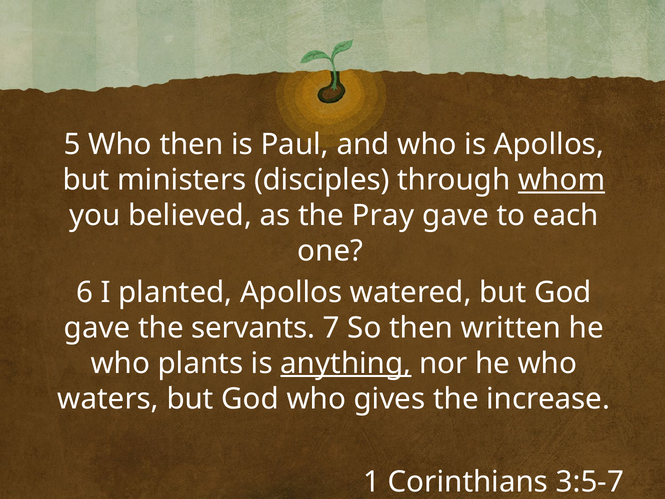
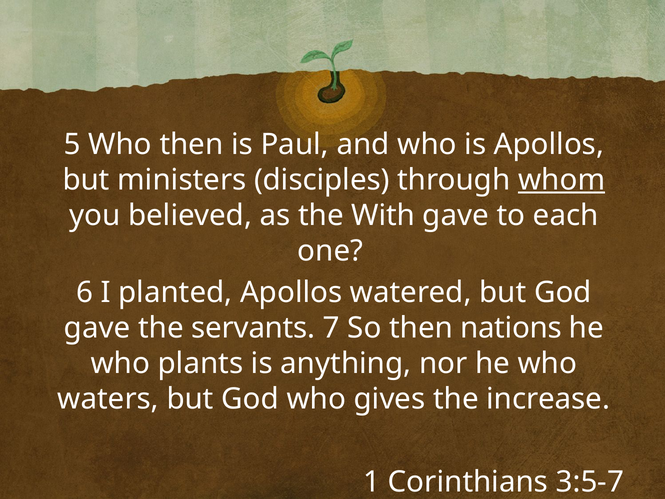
Pray: Pray -> With
written: written -> nations
anything underline: present -> none
